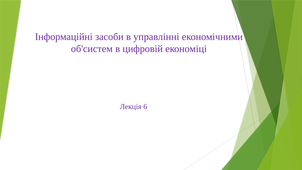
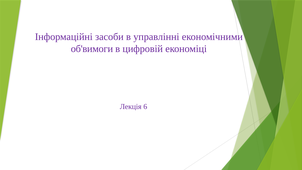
об'систем: об'систем -> об'вимоги
